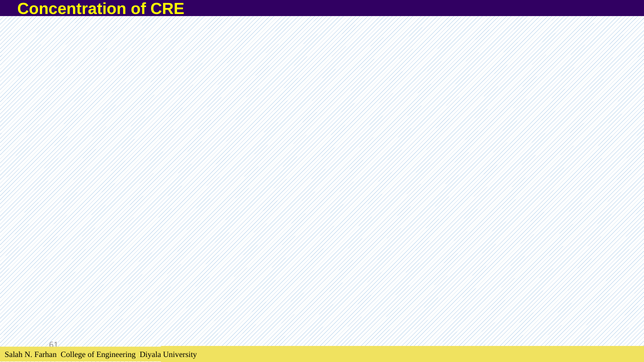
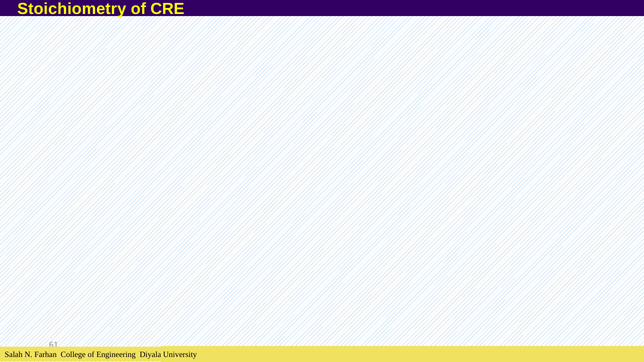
Concentration: Concentration -> Stoichiometry
